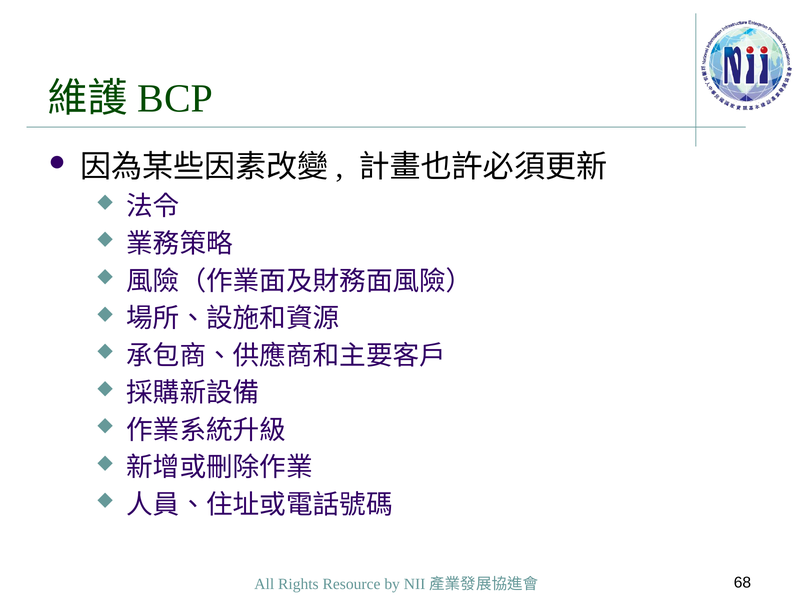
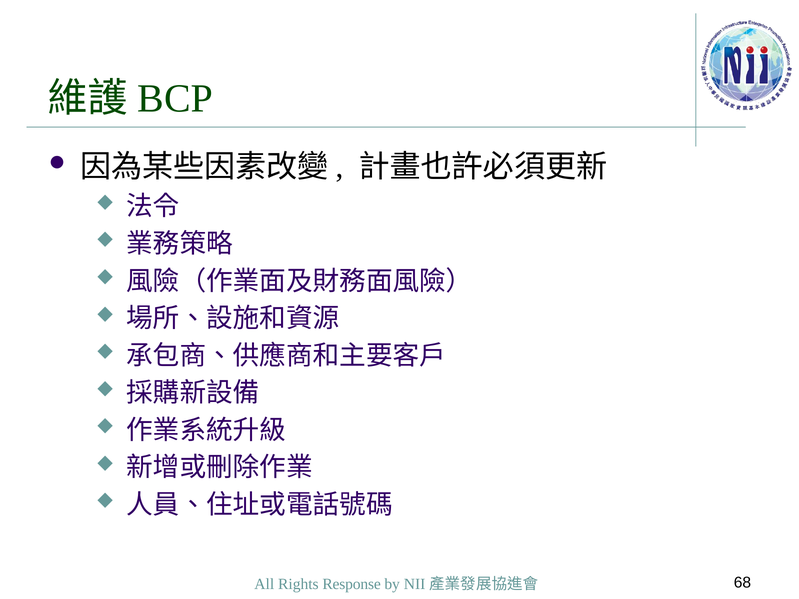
Resource: Resource -> Response
